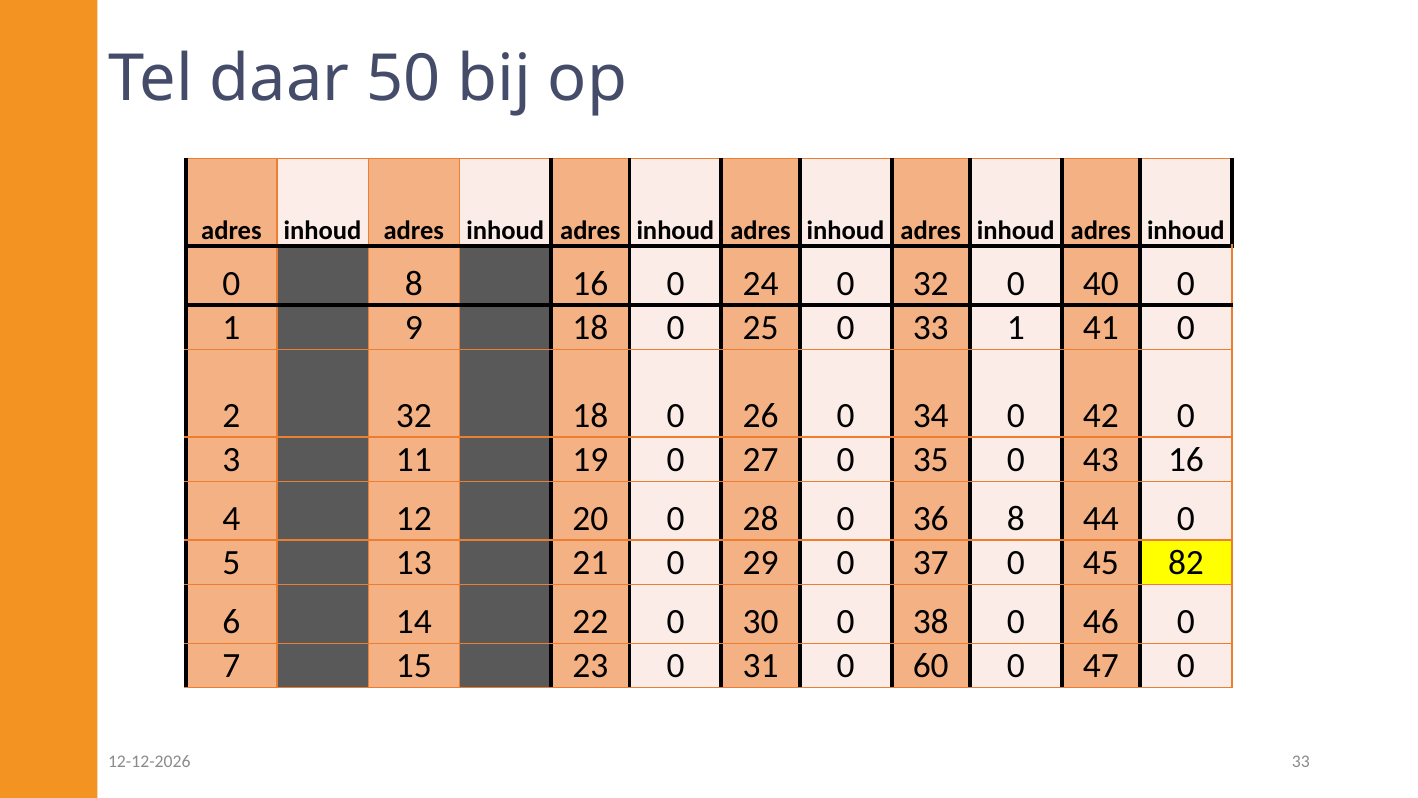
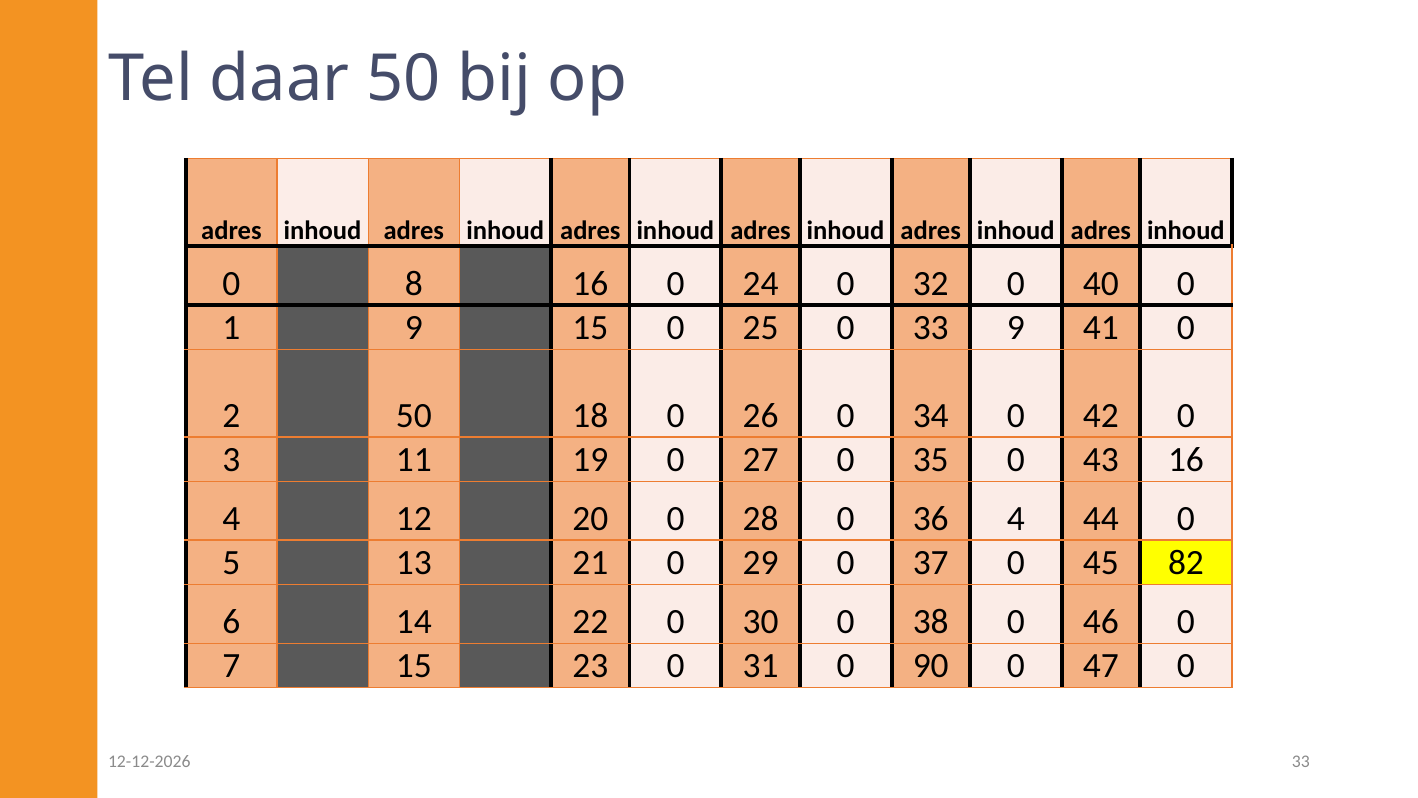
9 18: 18 -> 15
33 1: 1 -> 9
2 32: 32 -> 50
36 8: 8 -> 4
60: 60 -> 90
